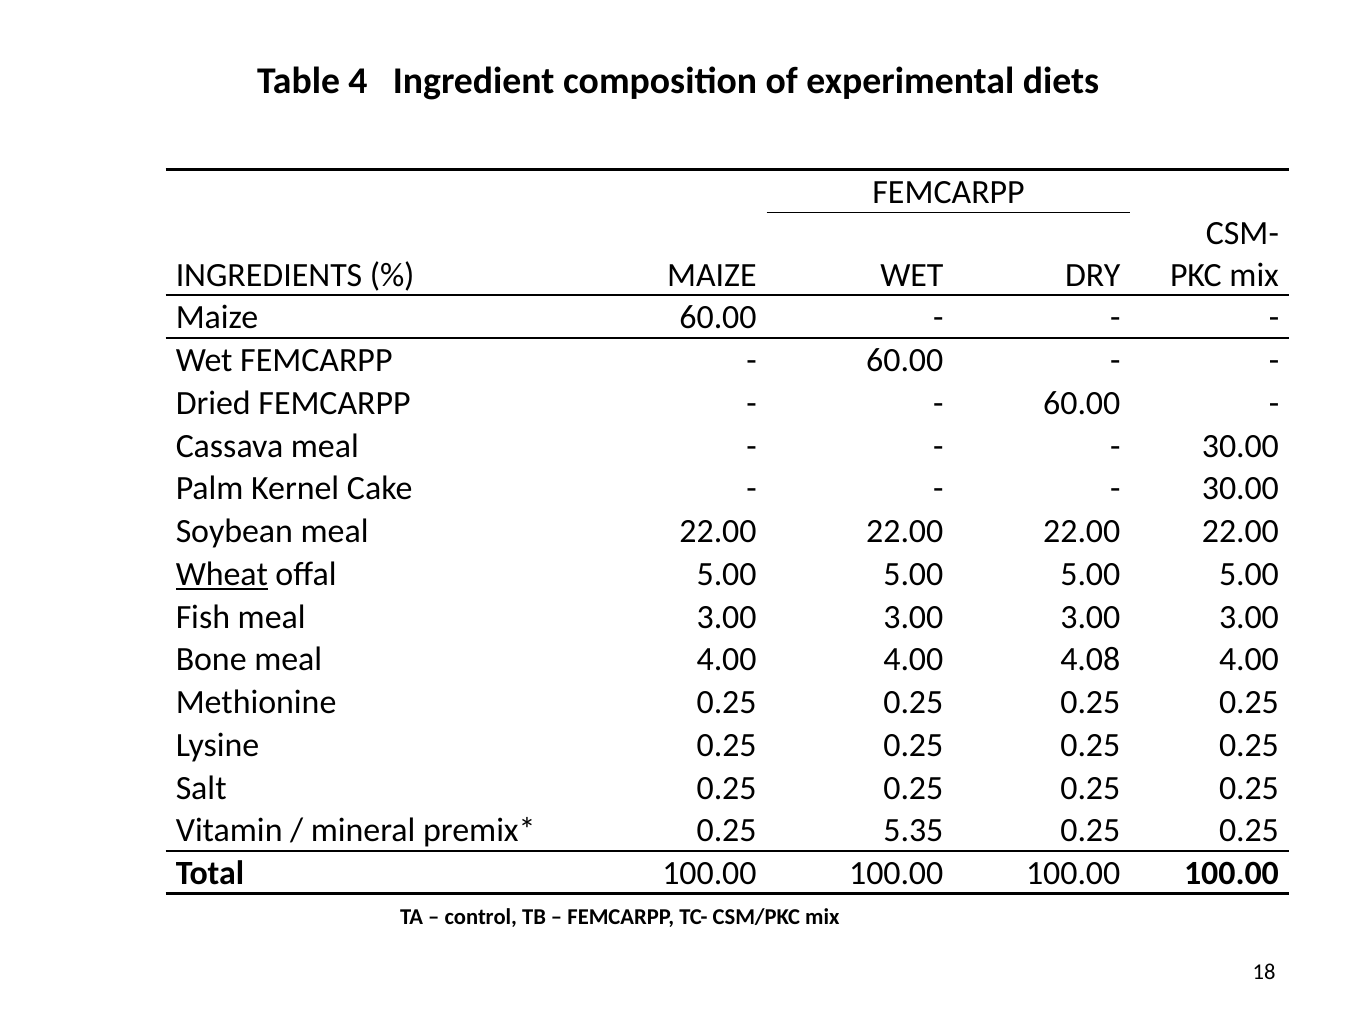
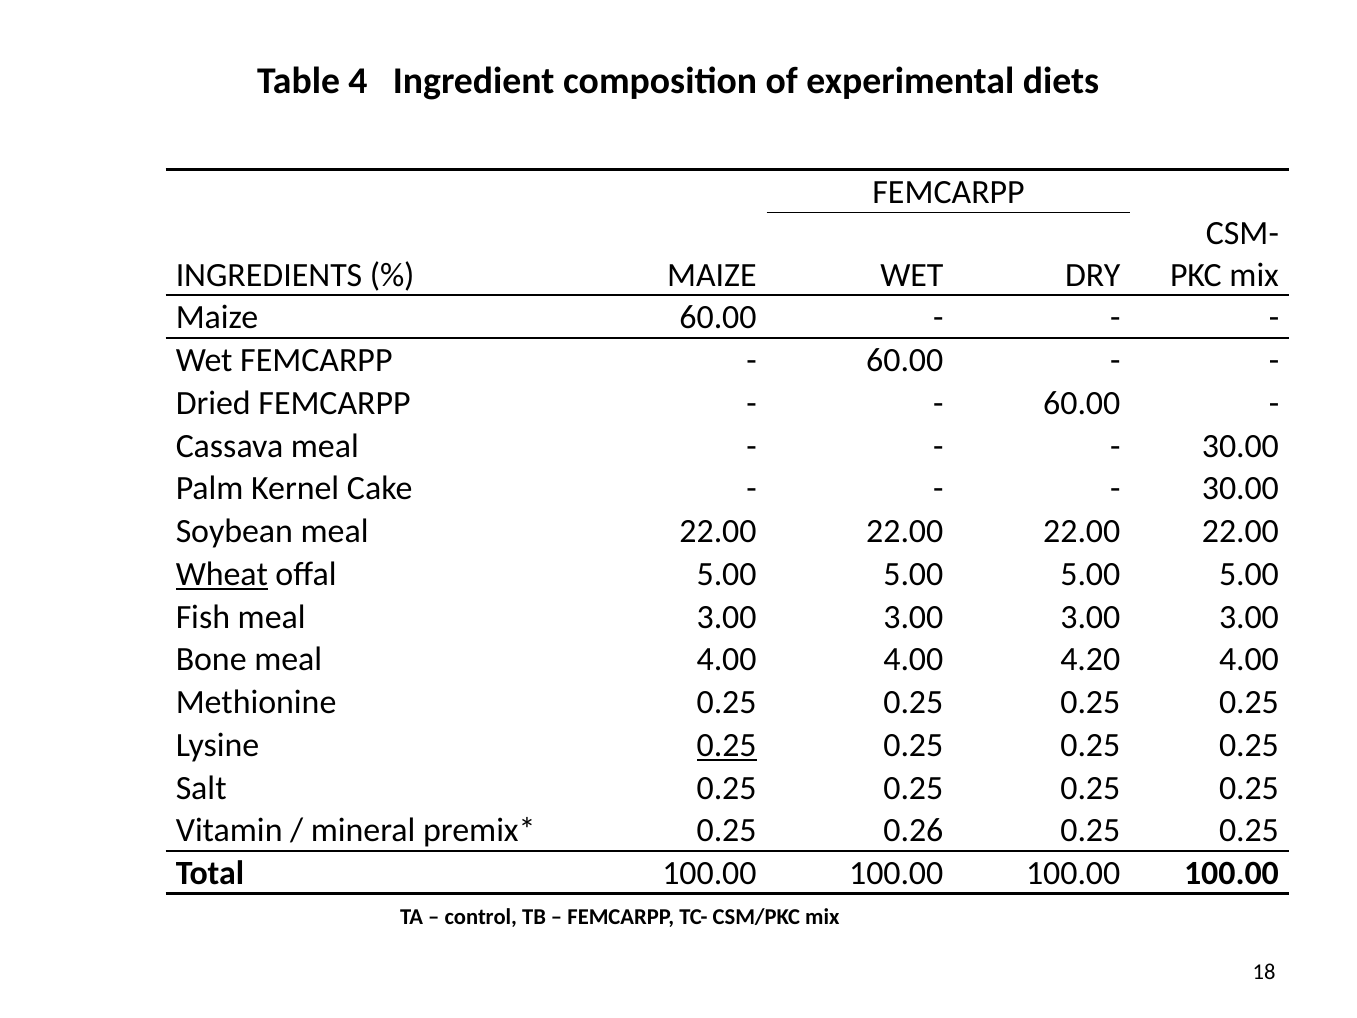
4.08: 4.08 -> 4.20
0.25 at (727, 745) underline: none -> present
5.35: 5.35 -> 0.26
